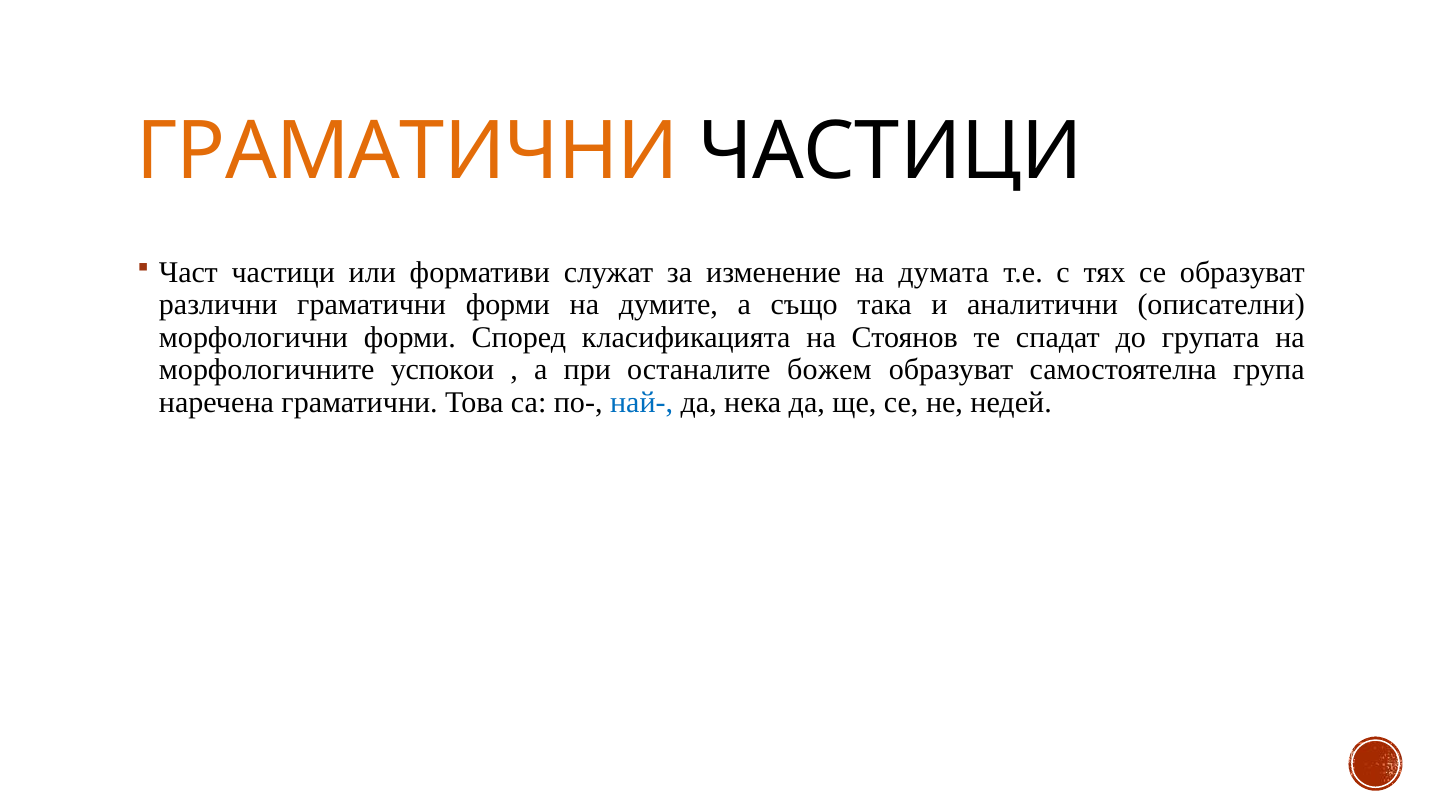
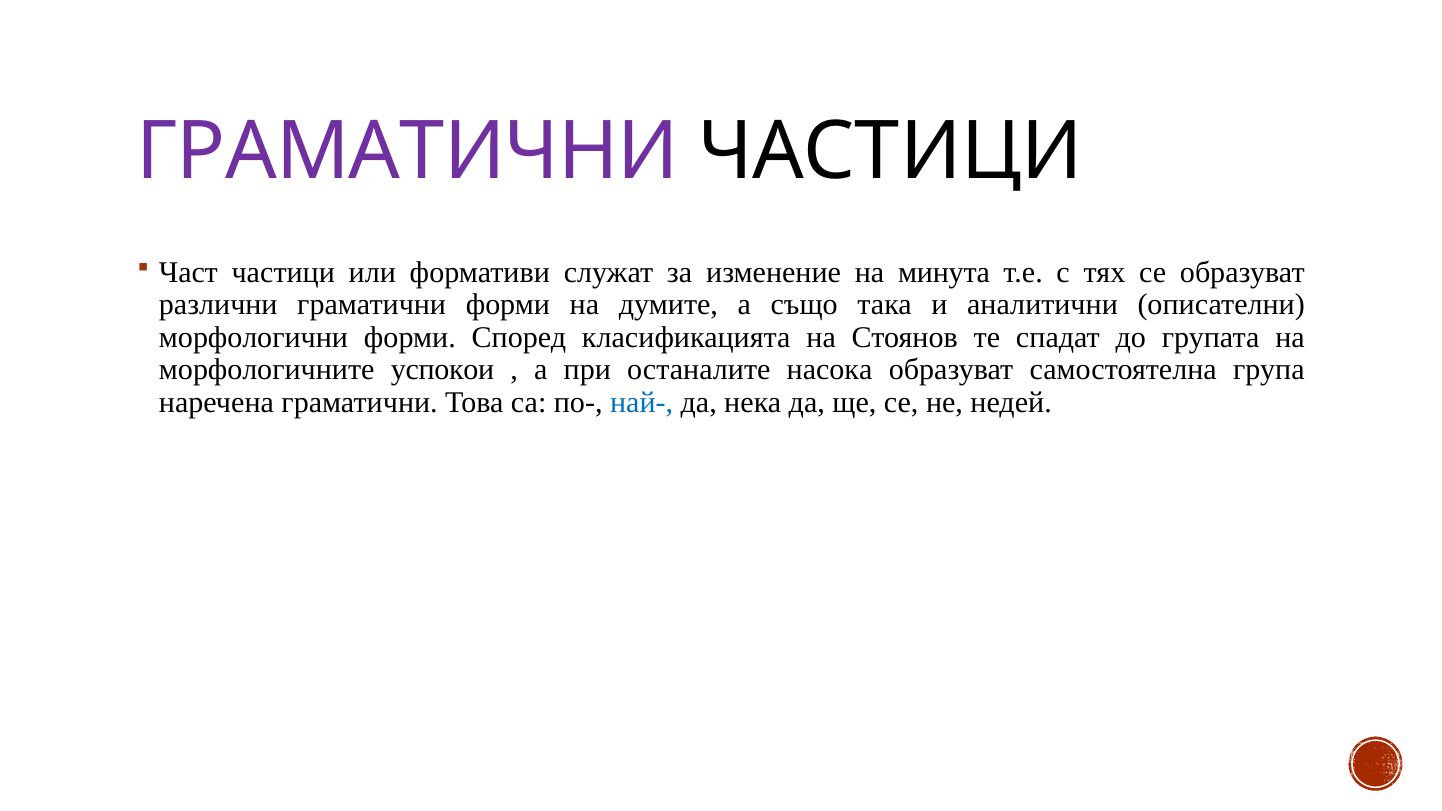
ГРАМАТИЧНИ at (408, 152) colour: orange -> purple
думата: думата -> минута
божем: божем -> насока
